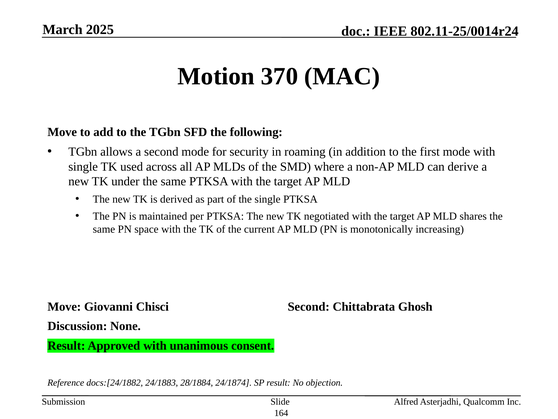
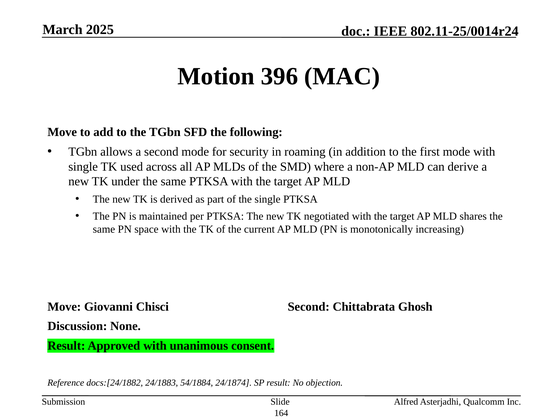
370: 370 -> 396
28/1884: 28/1884 -> 54/1884
